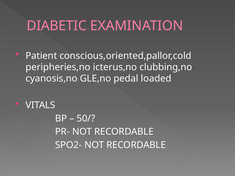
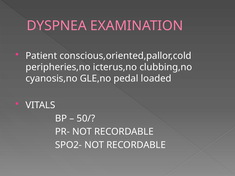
DIABETIC: DIABETIC -> DYSPNEA
